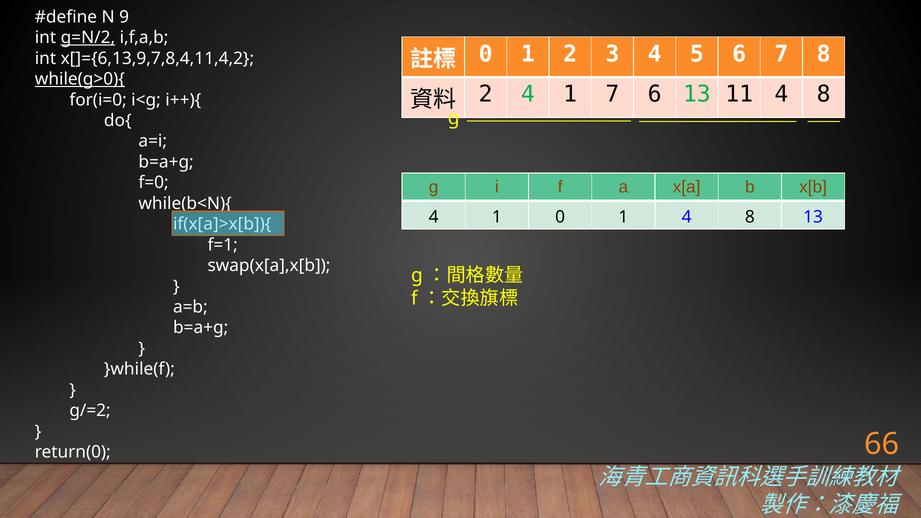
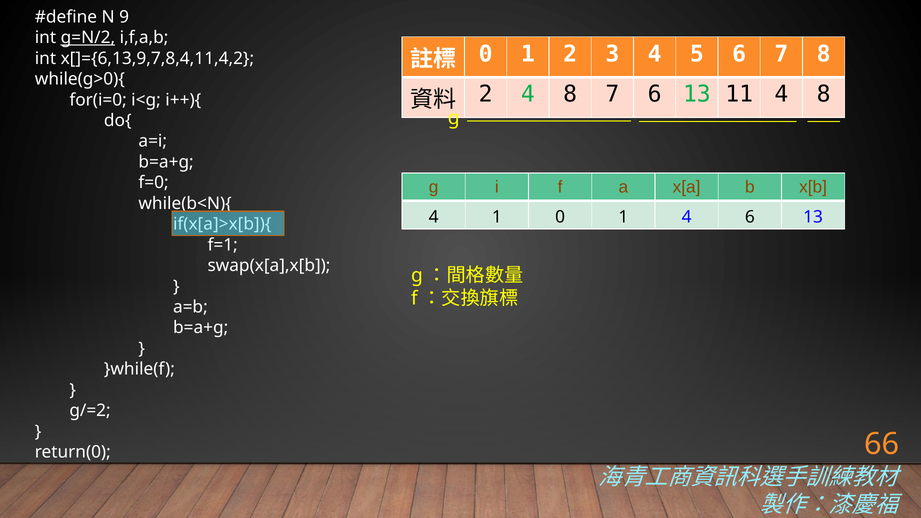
while(g>0){ underline: present -> none
2 4 1: 1 -> 8
1 4 8: 8 -> 6
